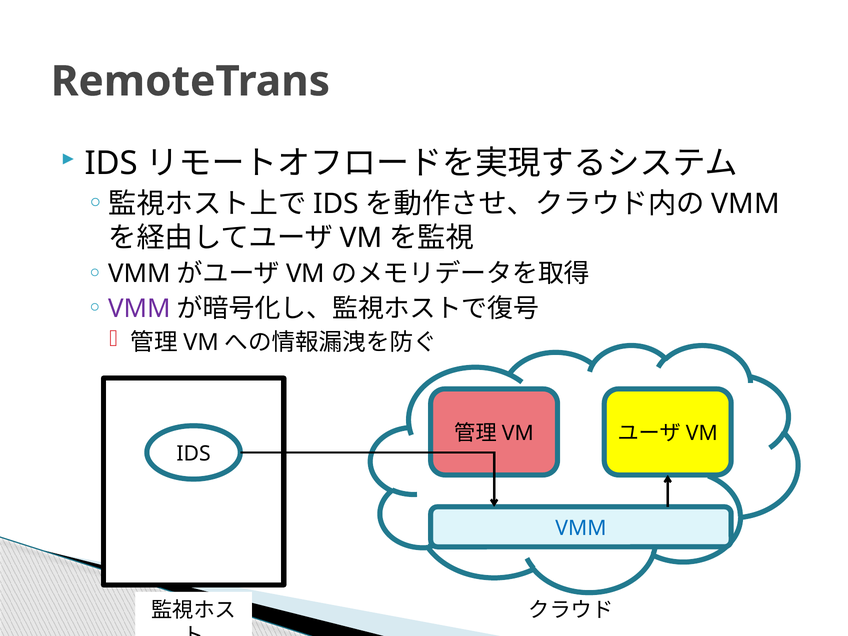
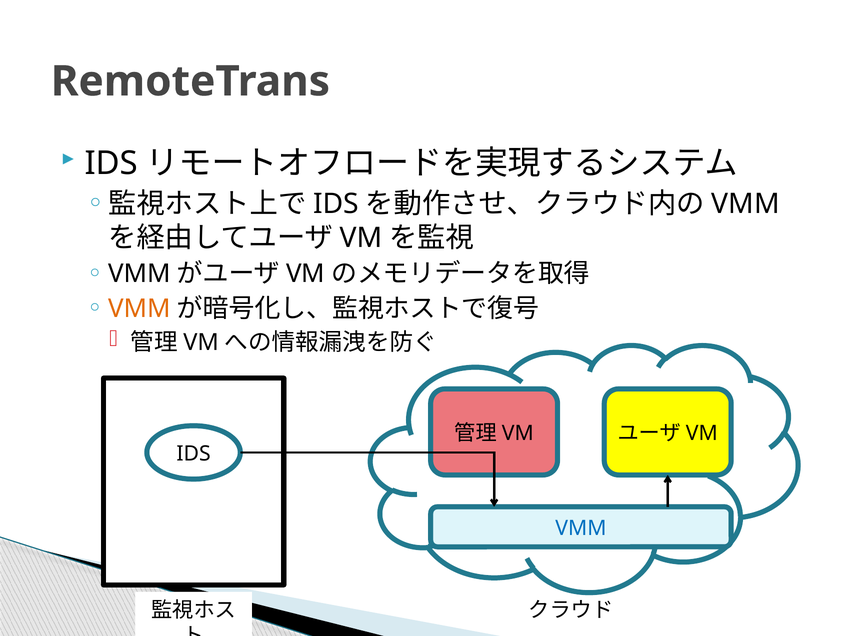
VMM at (140, 309) colour: purple -> orange
